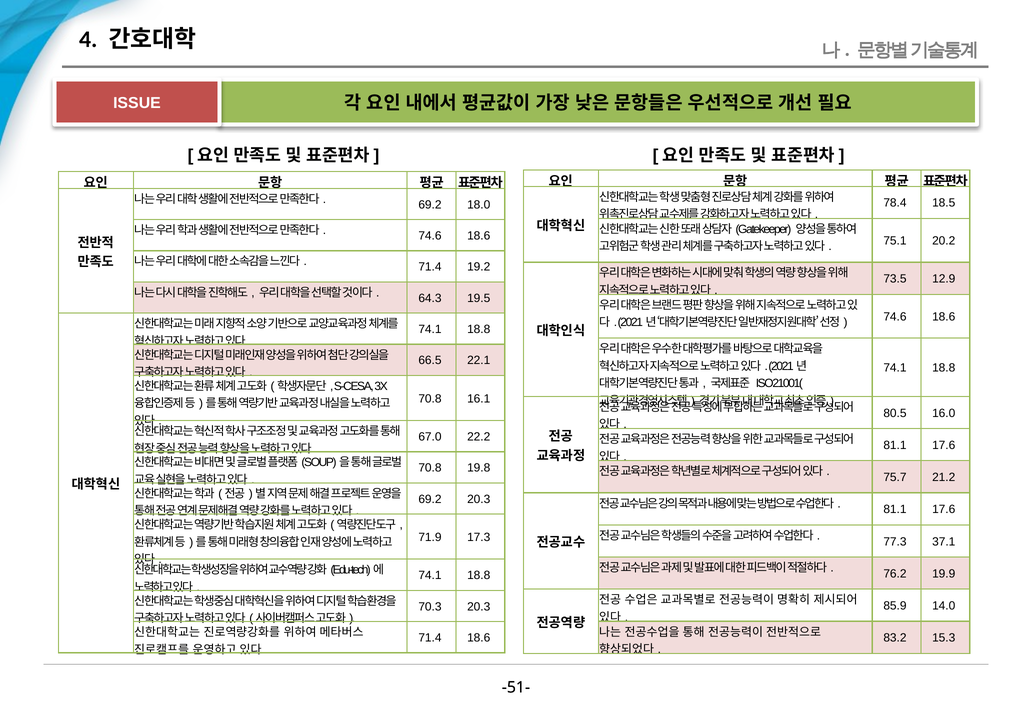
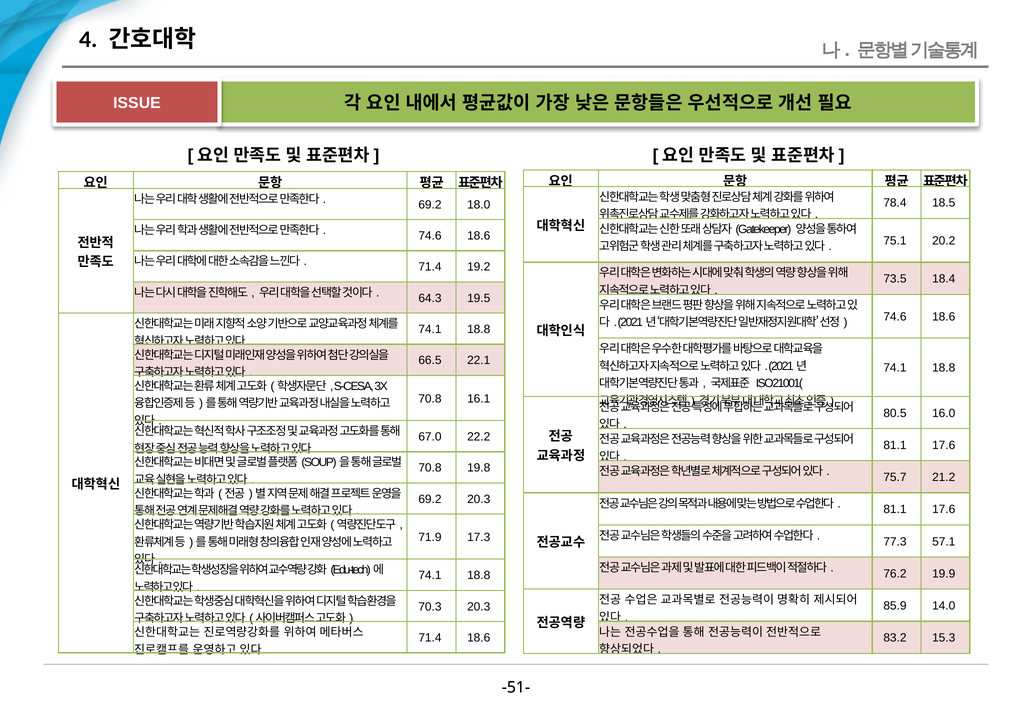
12.9: 12.9 -> 18.4
37.1: 37.1 -> 57.1
